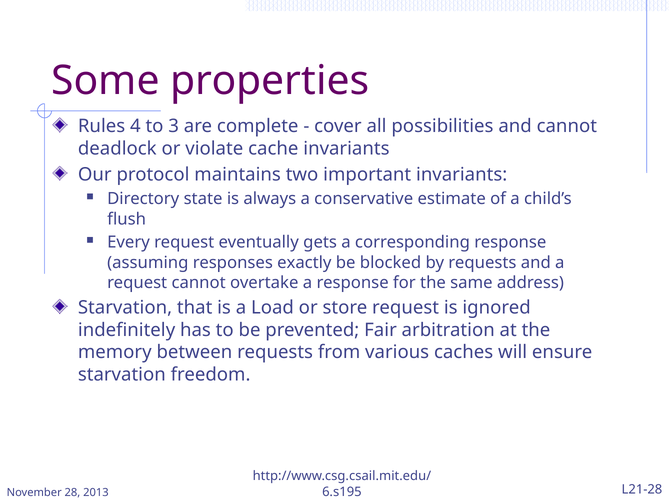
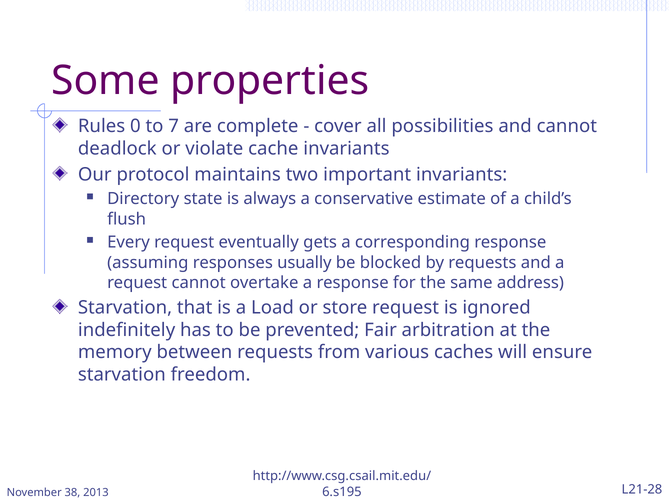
4: 4 -> 0
3: 3 -> 7
exactly: exactly -> usually
28: 28 -> 38
